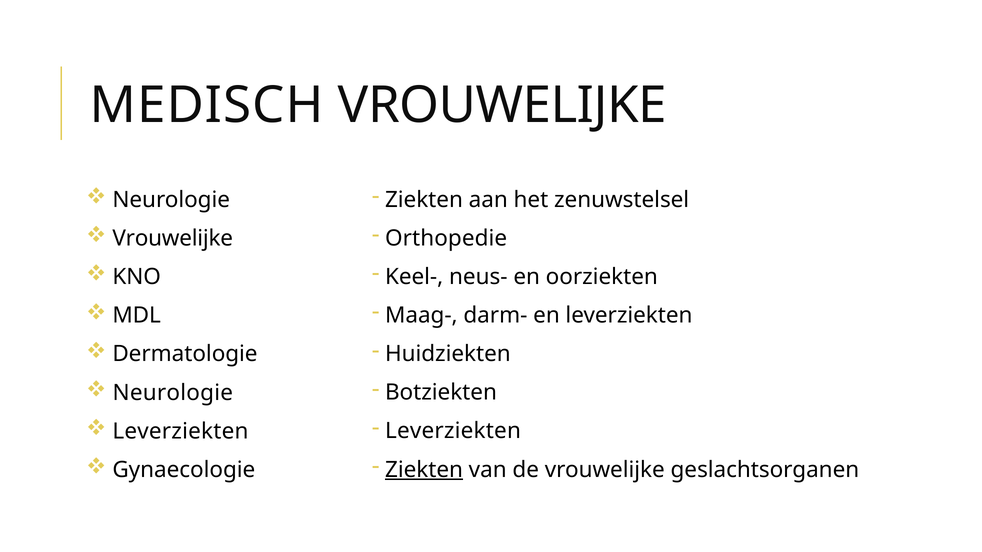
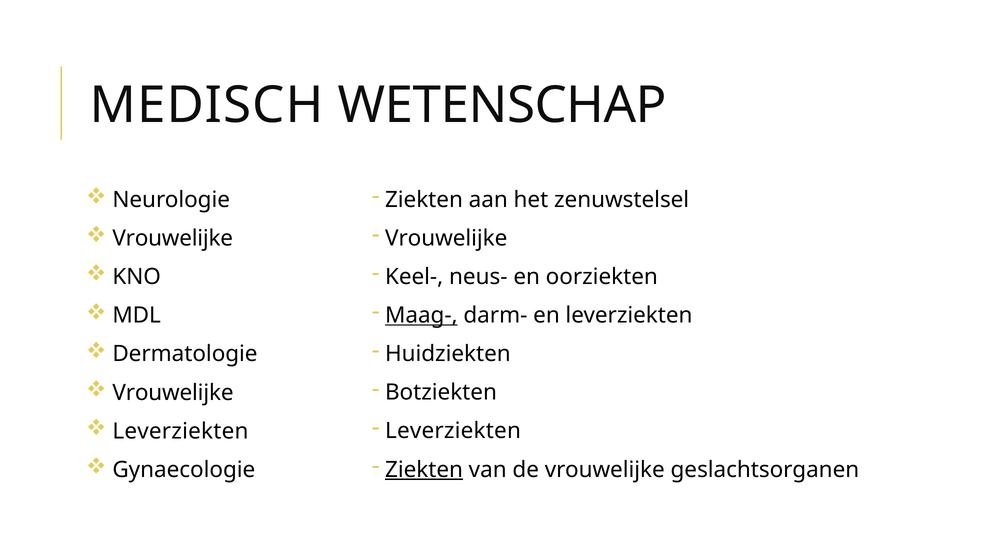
MEDISCH VROUWELIJKE: VROUWELIJKE -> WETENSCHAP
Orthopedie at (446, 238): Orthopedie -> Vrouwelijke
Maag- underline: none -> present
Neurologie at (173, 393): Neurologie -> Vrouwelijke
